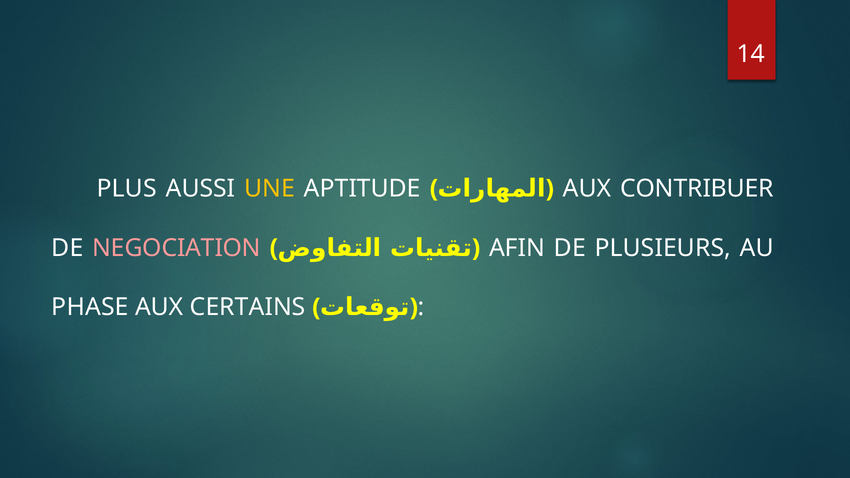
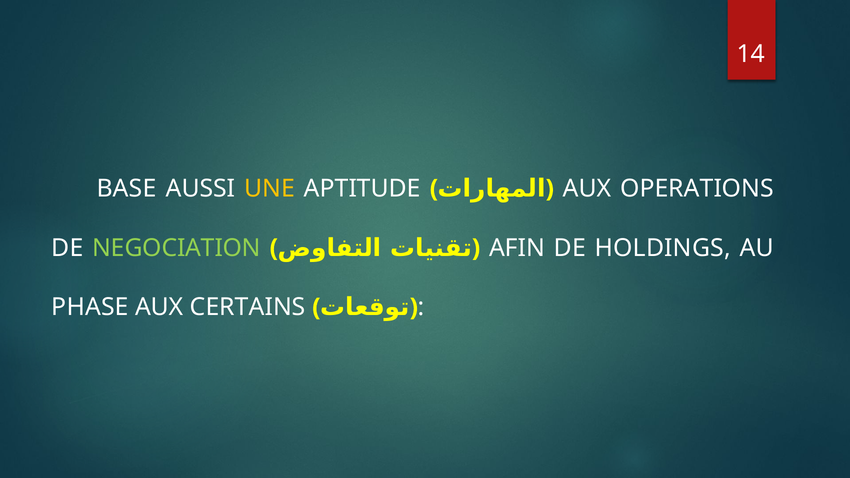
PLUS: PLUS -> BASE
CONTRIBUER: CONTRIBUER -> OPERATIONS
NEGOCIATION colour: pink -> light green
PLUSIEURS: PLUSIEURS -> HOLDINGS
